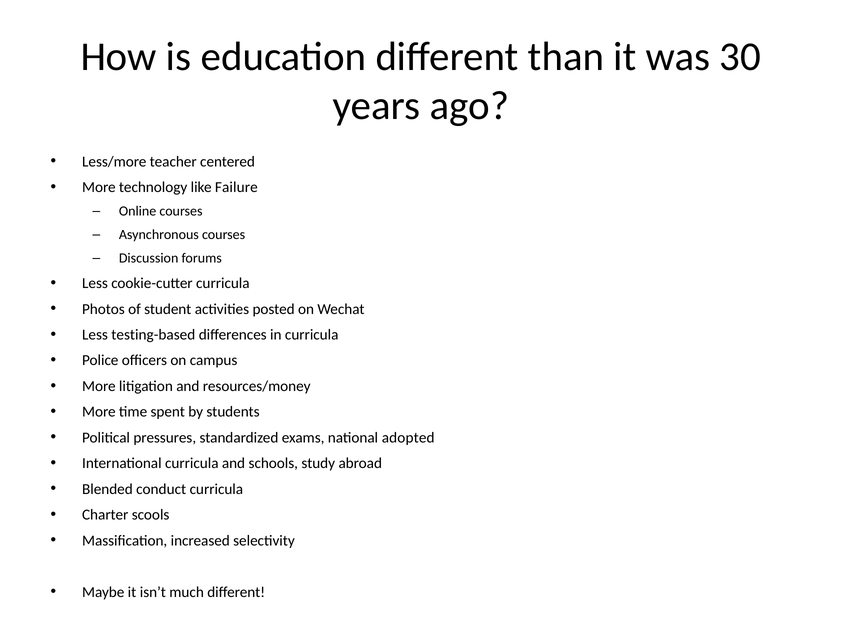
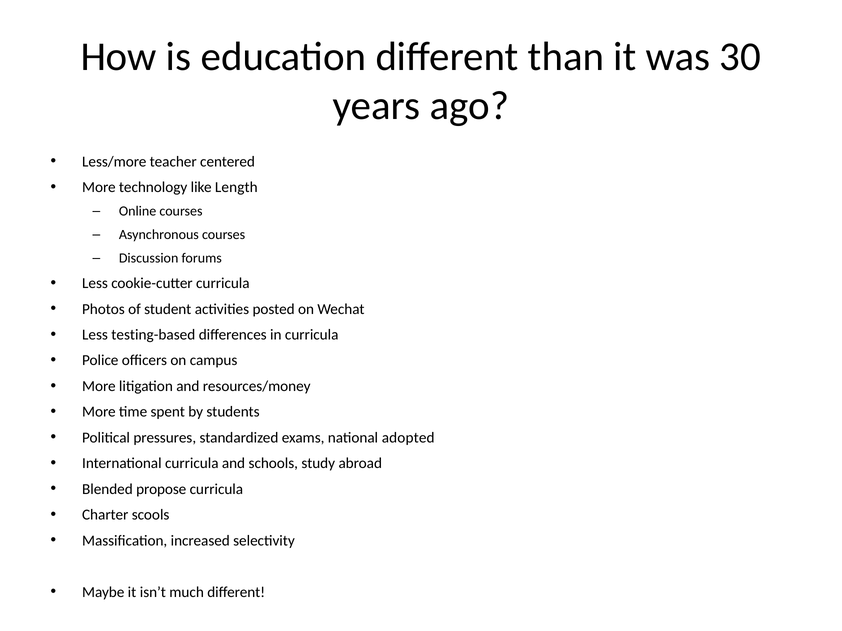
Failure: Failure -> Length
conduct: conduct -> propose
